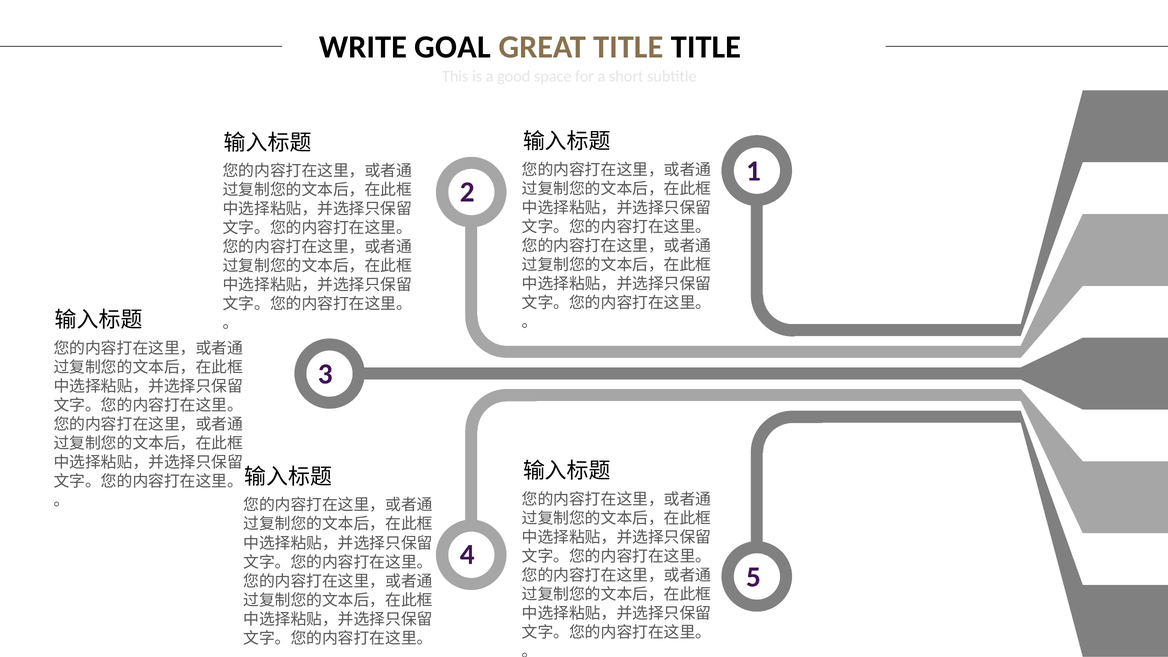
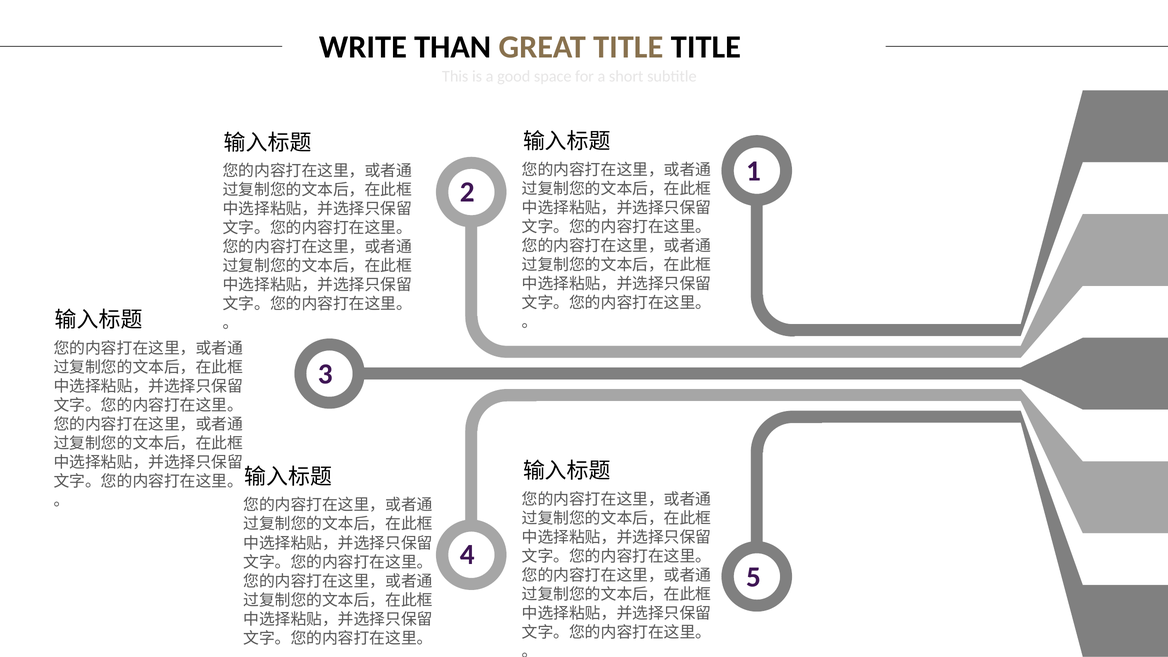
GOAL: GOAL -> THAN
